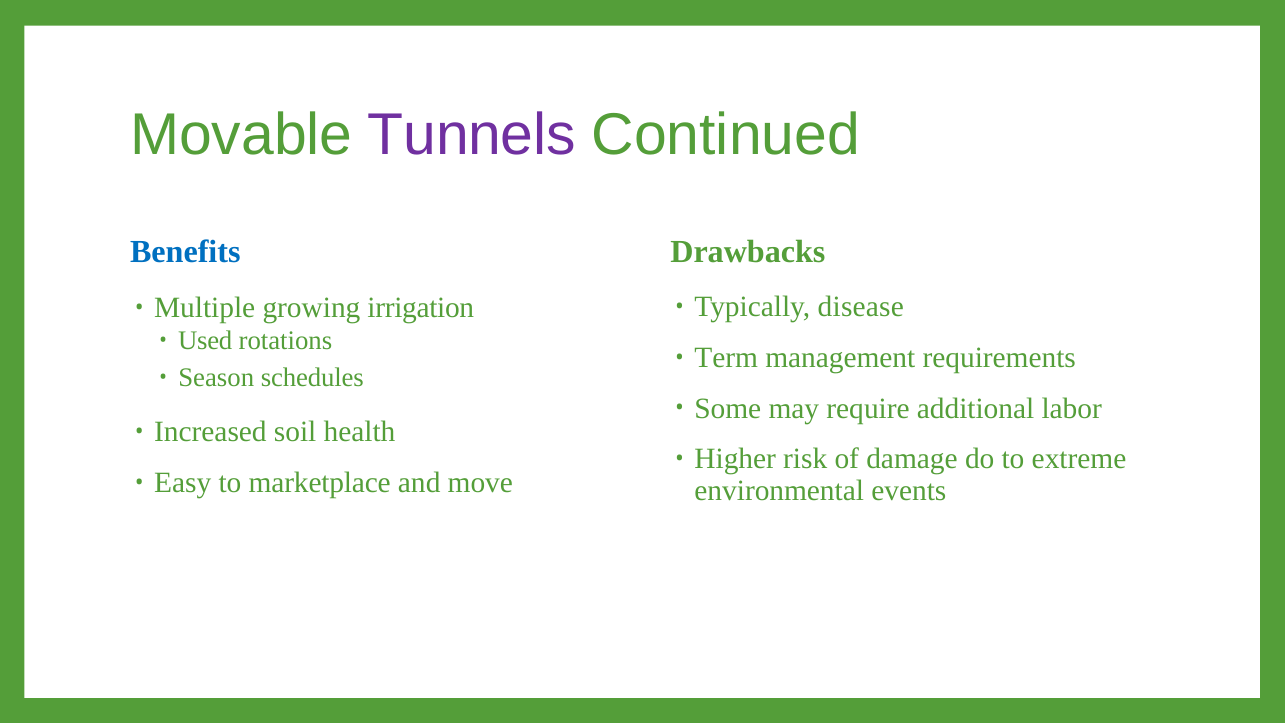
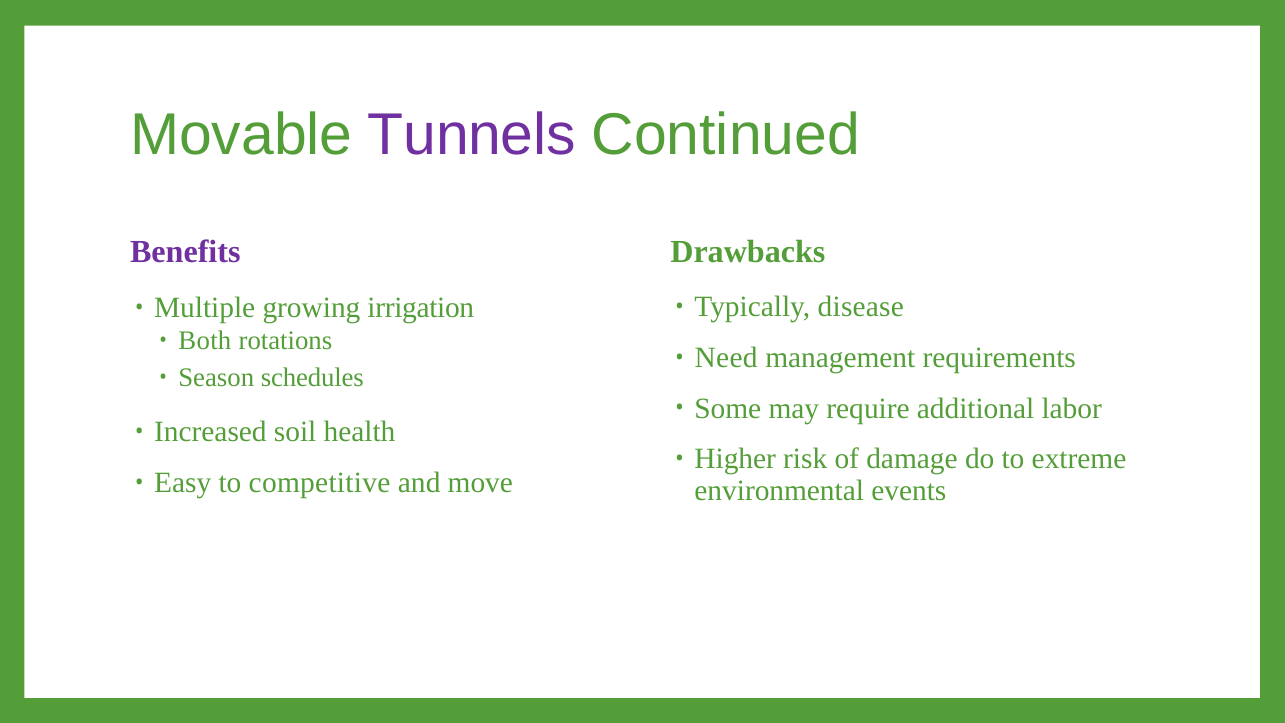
Benefits colour: blue -> purple
Used: Used -> Both
Term: Term -> Need
marketplace: marketplace -> competitive
